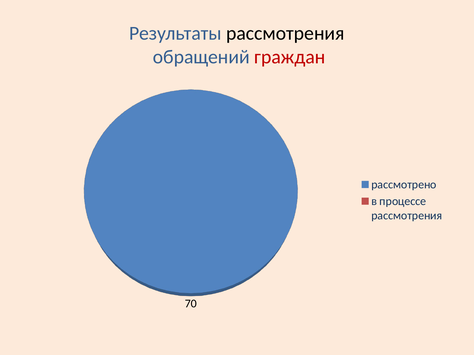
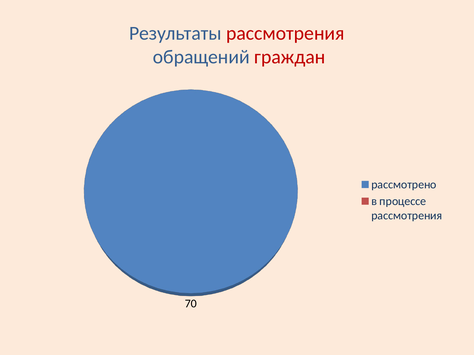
рассмотрения at (285, 33) colour: black -> red
